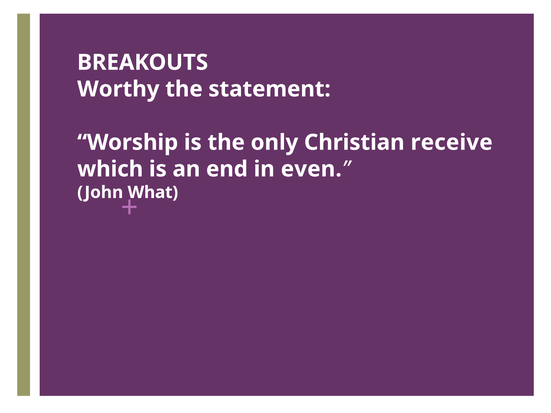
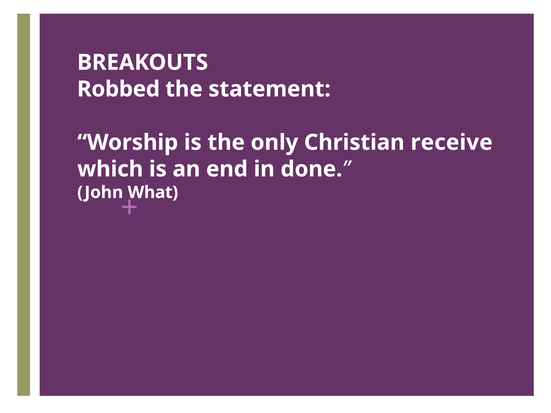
Worthy: Worthy -> Robbed
even: even -> done
